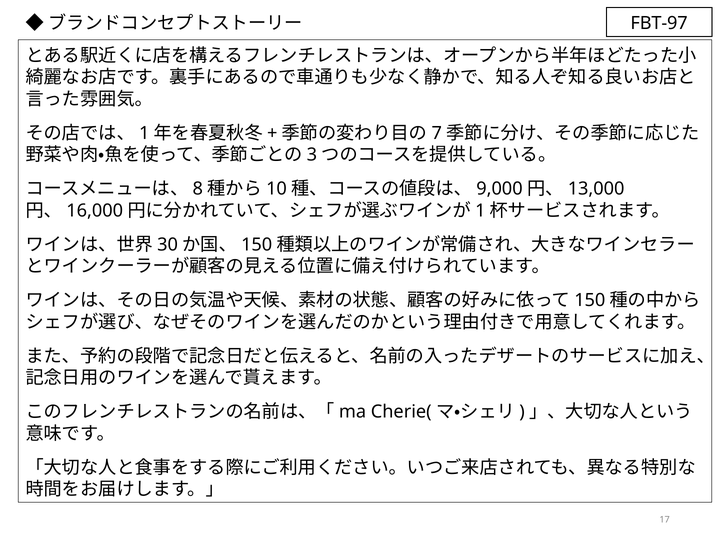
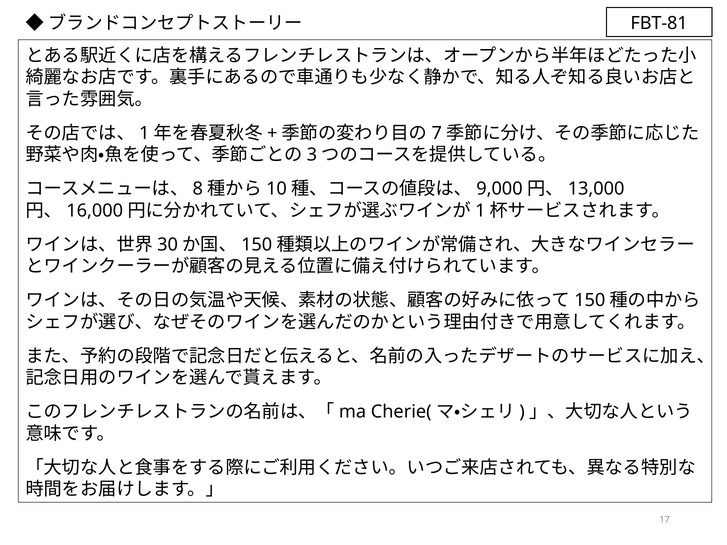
FBT-97: FBT-97 -> FBT-81
